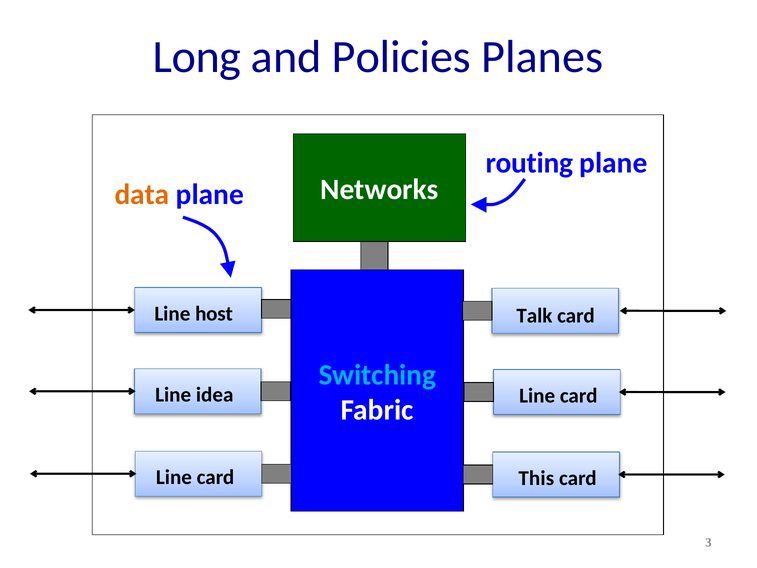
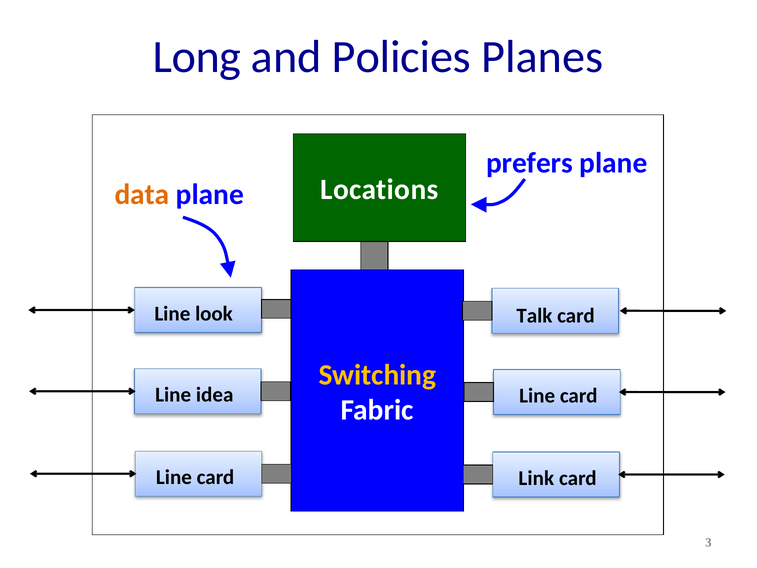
routing: routing -> prefers
Networks: Networks -> Locations
host: host -> look
Switching colour: light blue -> yellow
This: This -> Link
